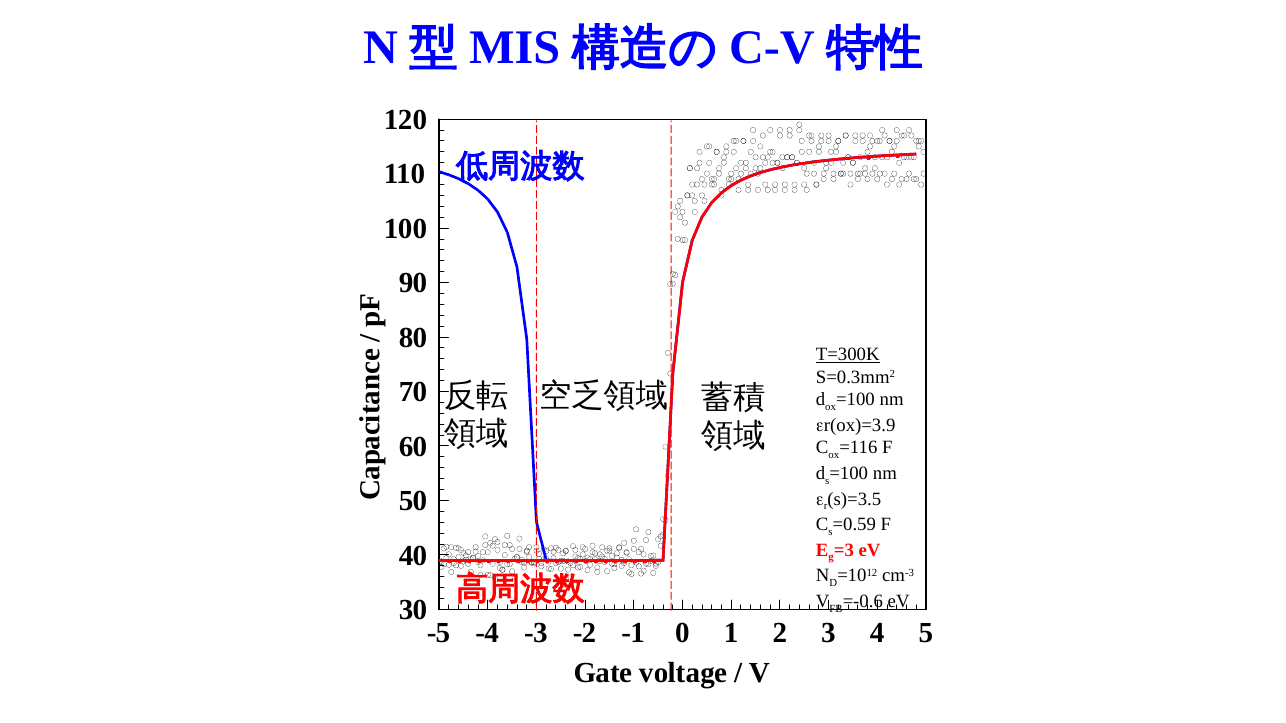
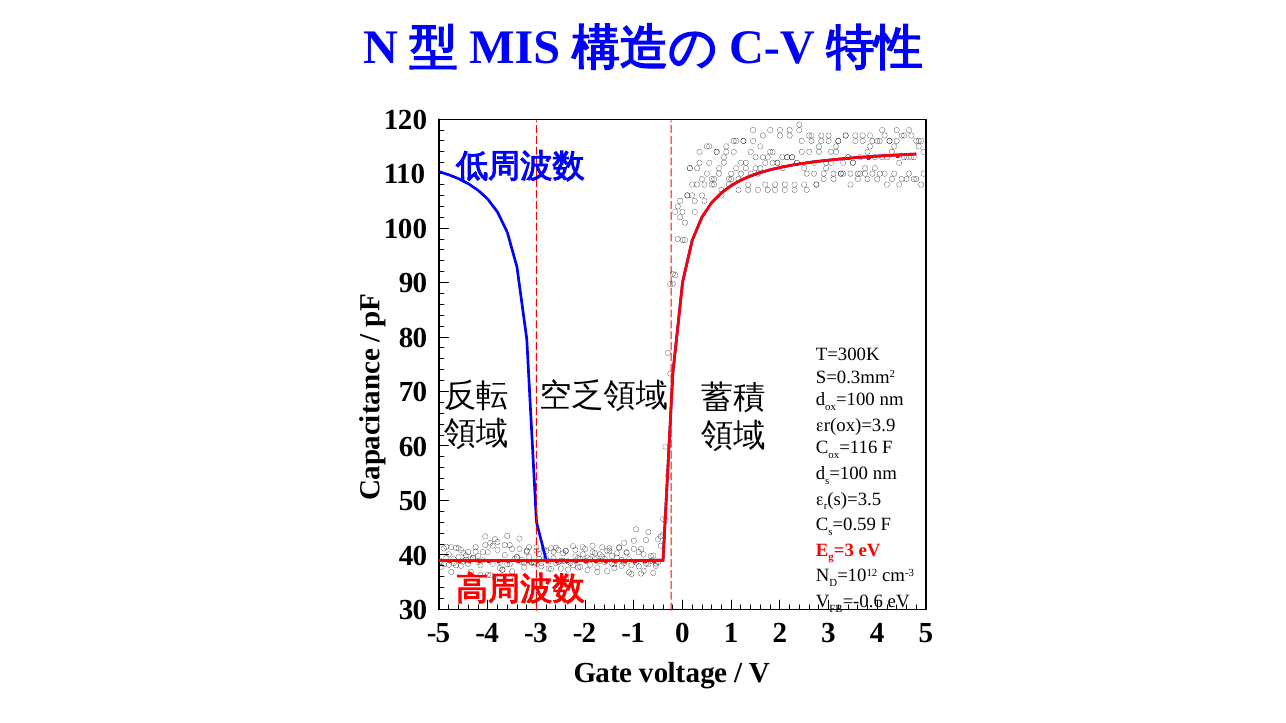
T=300K underline: present -> none
